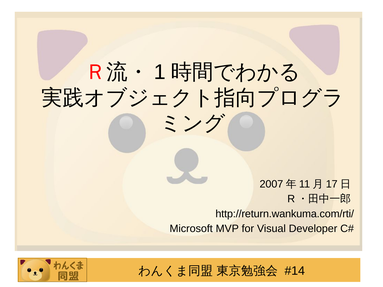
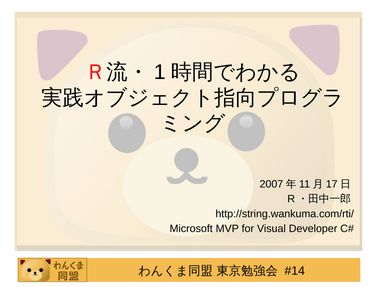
http://return.wankuma.com/rti/: http://return.wankuma.com/rti/ -> http://string.wankuma.com/rti/
